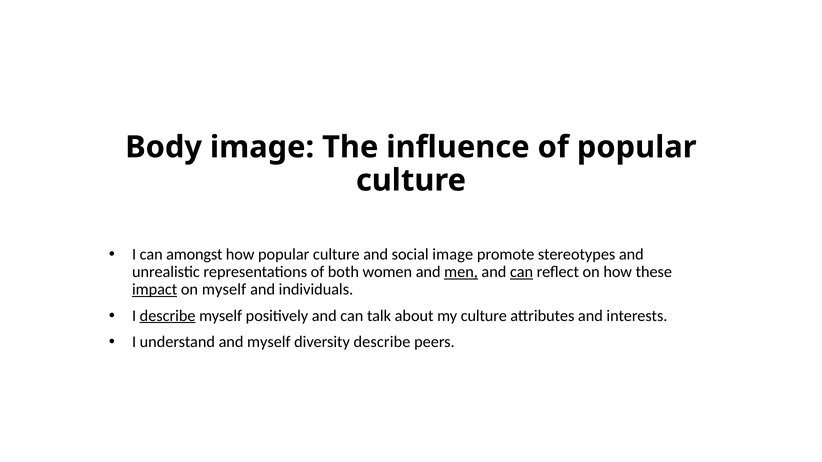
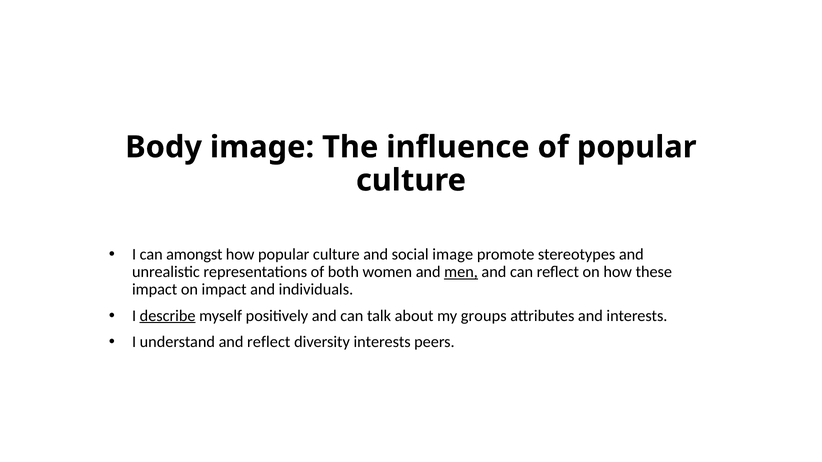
can at (522, 272) underline: present -> none
impact at (155, 290) underline: present -> none
on myself: myself -> impact
my culture: culture -> groups
and myself: myself -> reflect
diversity describe: describe -> interests
